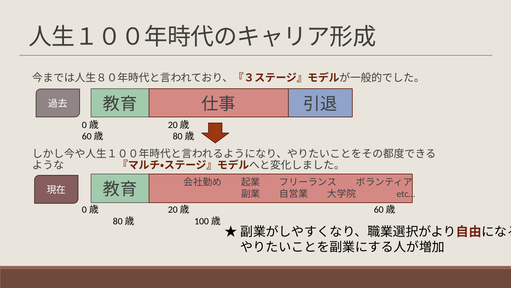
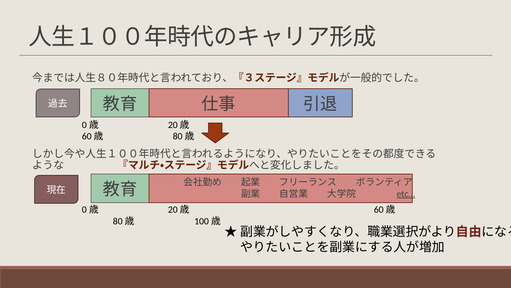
etc… underline: none -> present
